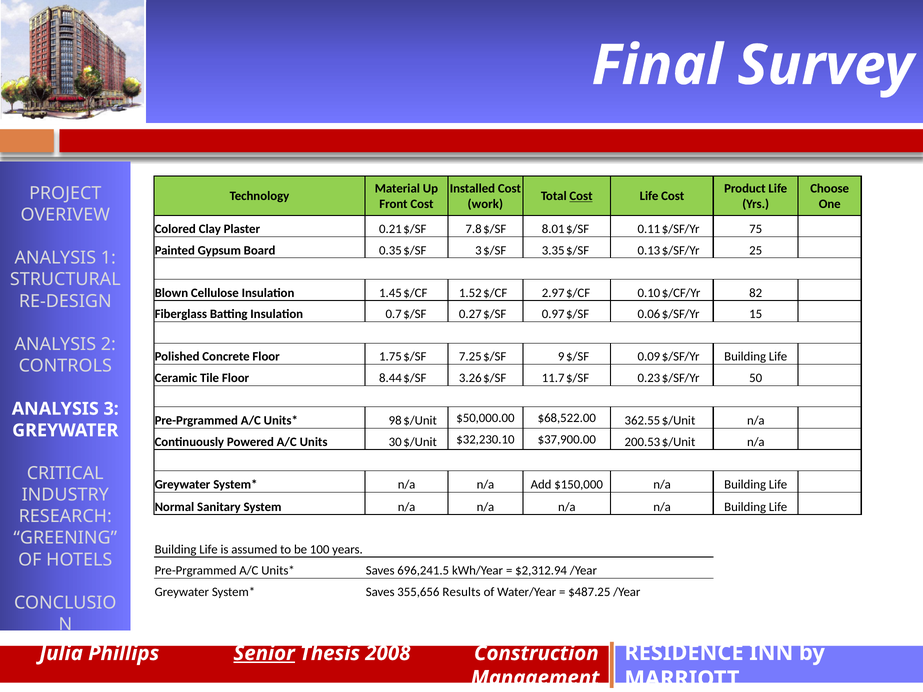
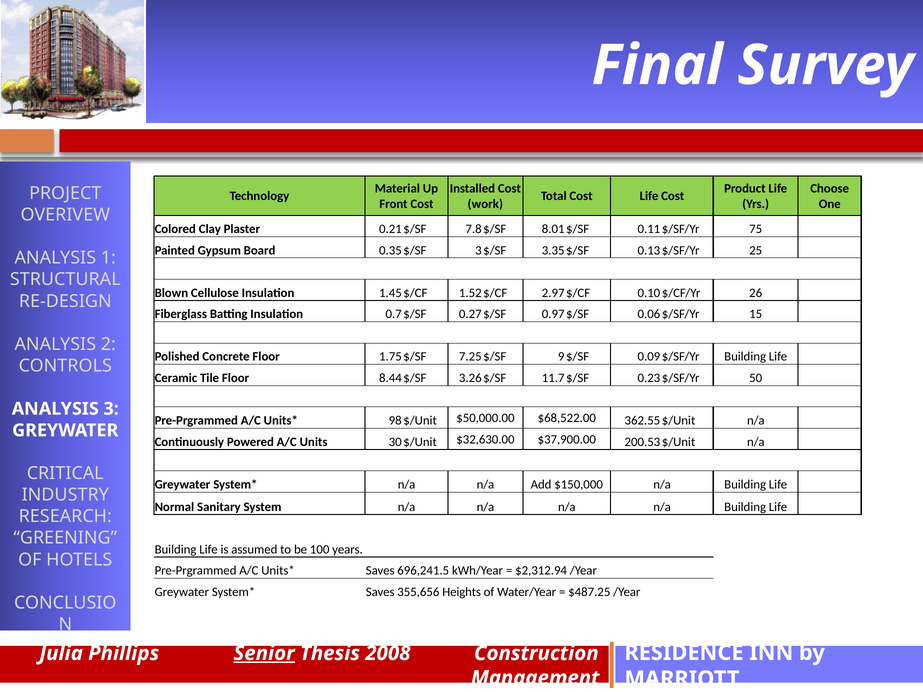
Cost at (581, 196) underline: present -> none
82: 82 -> 26
$32,230.10: $32,230.10 -> $32,630.00
Results: Results -> Heights
